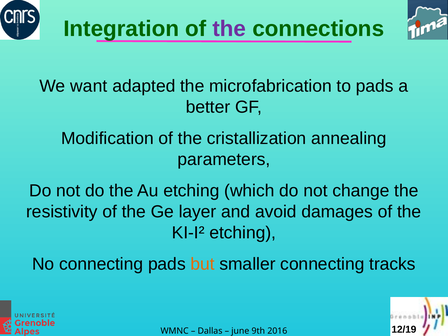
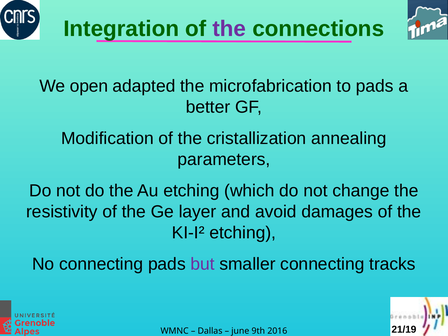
want: want -> open
but colour: orange -> purple
12/19: 12/19 -> 21/19
